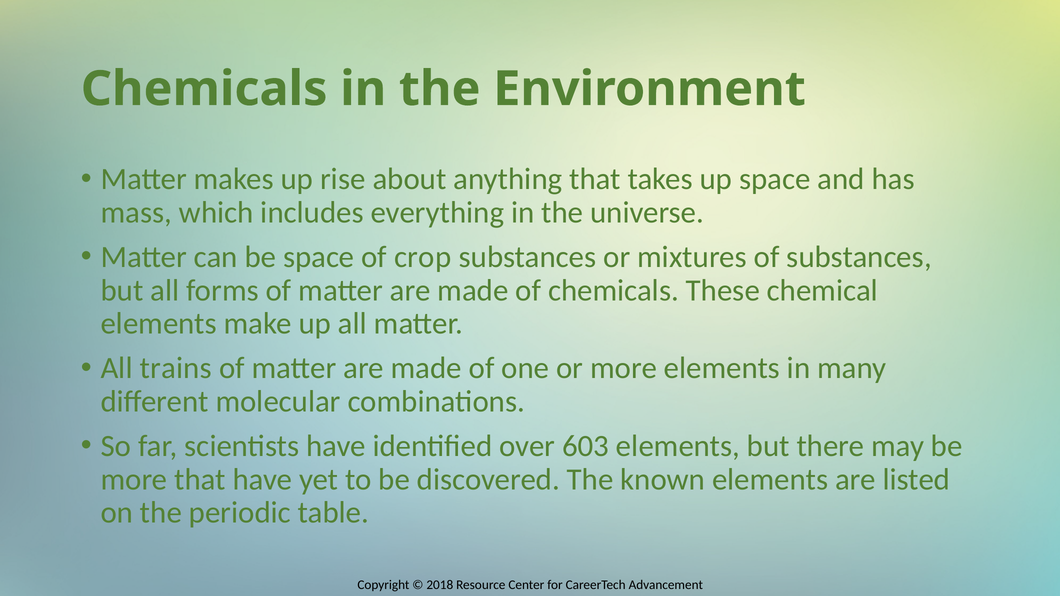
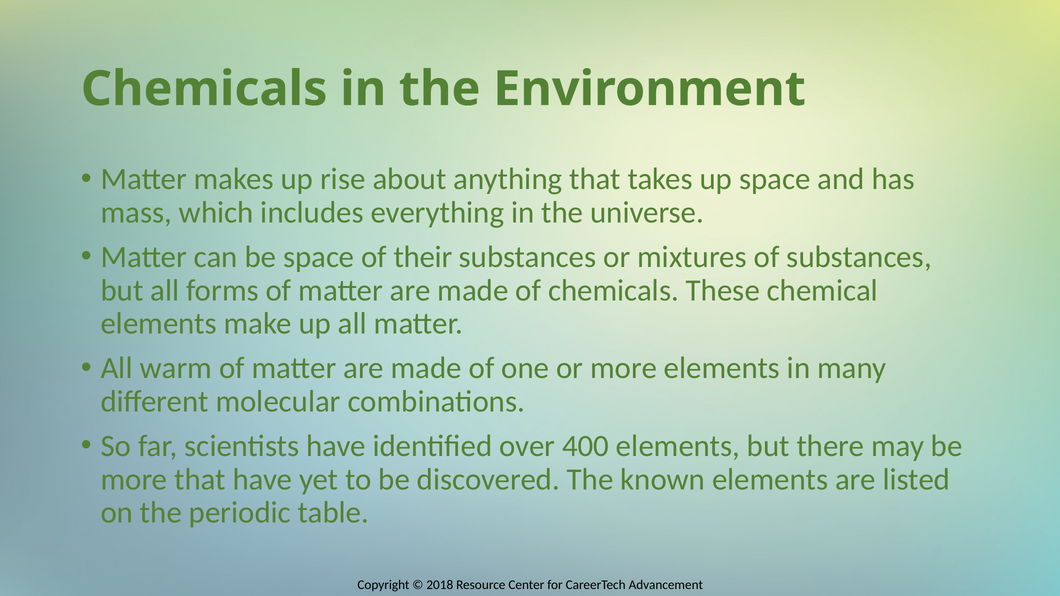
crop: crop -> their
trains: trains -> warm
603: 603 -> 400
